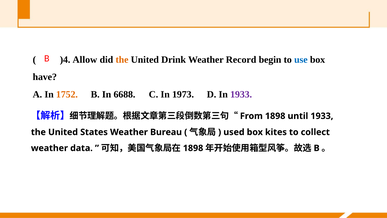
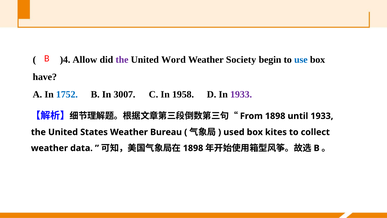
the at (122, 60) colour: orange -> purple
Drink: Drink -> Word
Record: Record -> Society
1752 colour: orange -> blue
6688: 6688 -> 3007
1973: 1973 -> 1958
